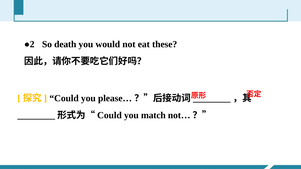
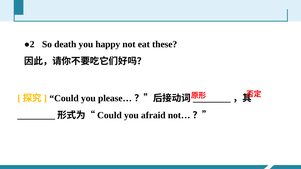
would: would -> happy
match: match -> afraid
